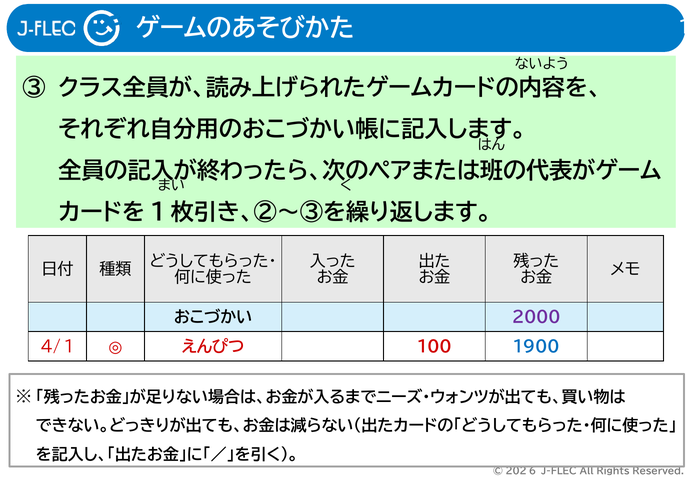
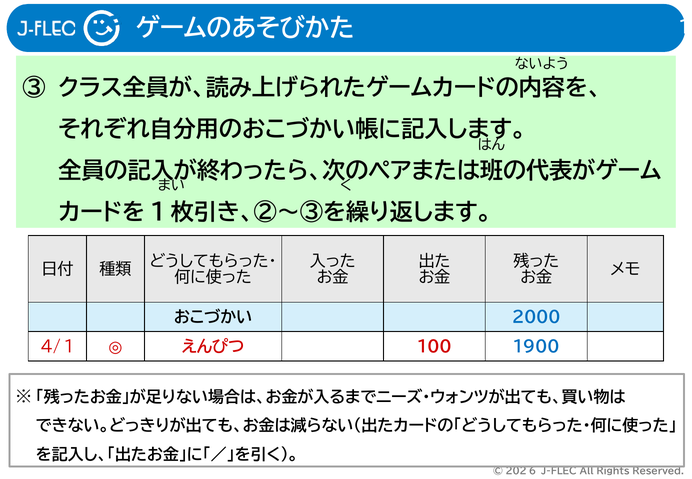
2000 colour: purple -> blue
